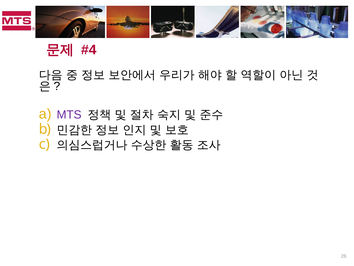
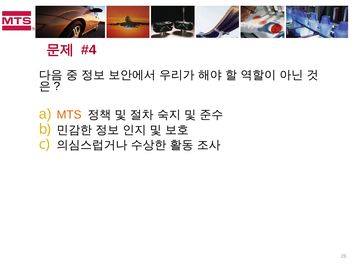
MTS colour: purple -> orange
